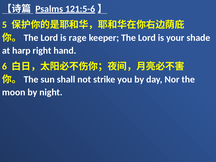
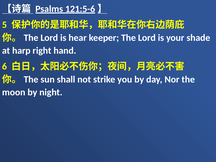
rage: rage -> hear
